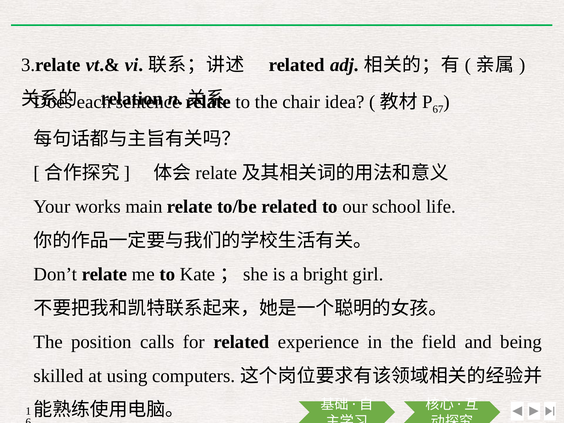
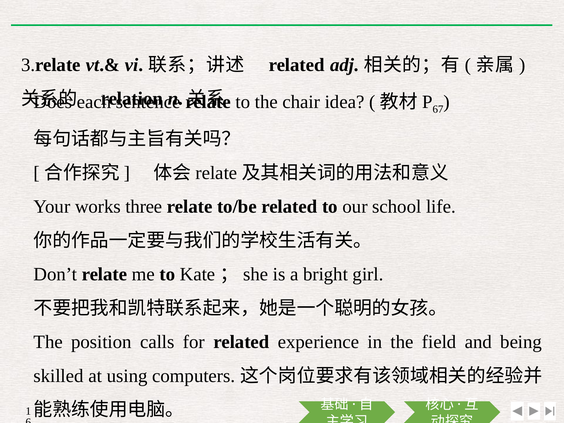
main: main -> three
